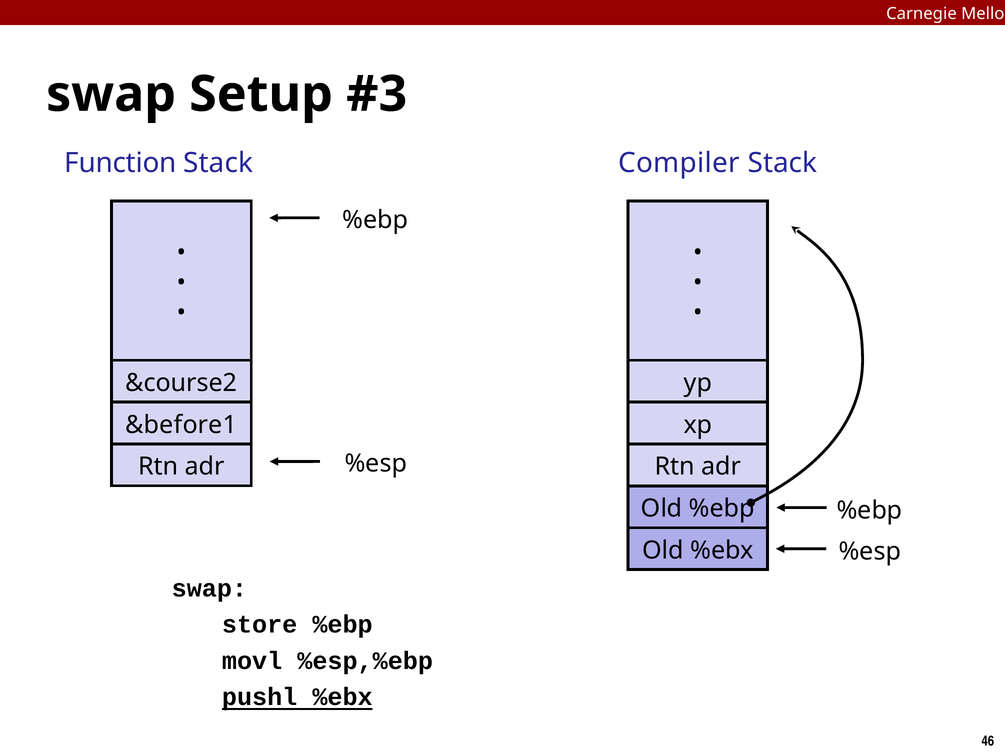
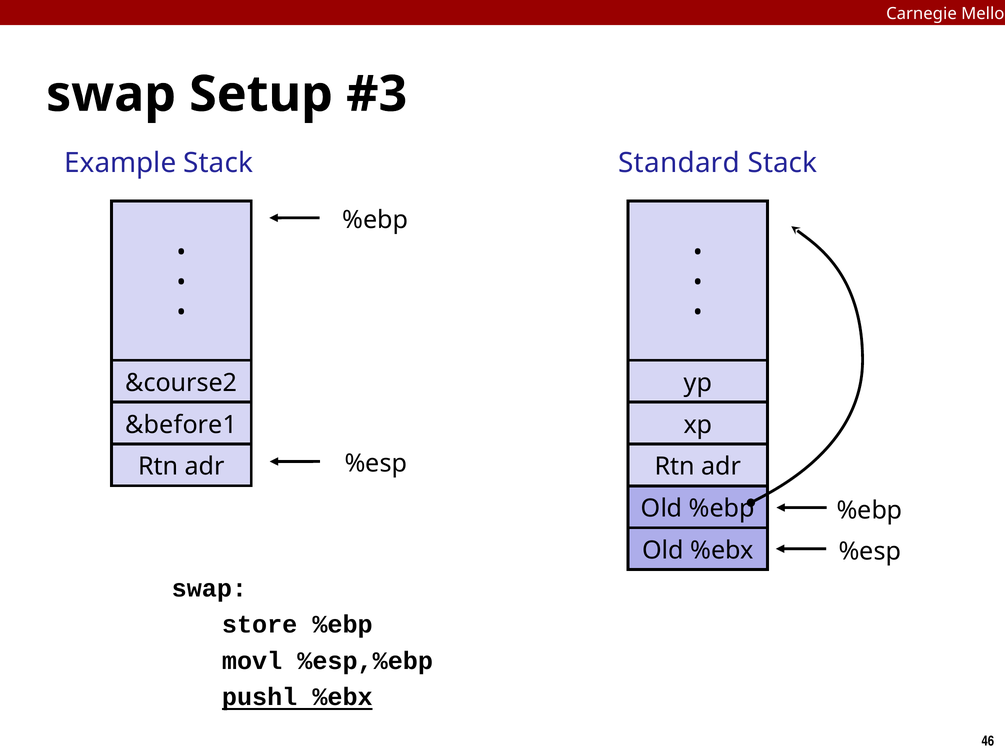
Function: Function -> Example
Compiler: Compiler -> Standard
